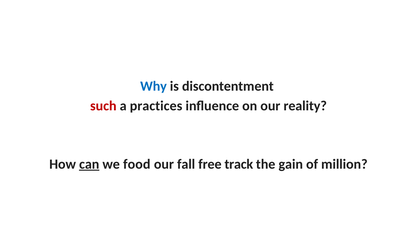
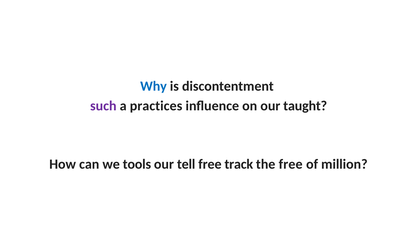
such colour: red -> purple
reality: reality -> taught
can underline: present -> none
food: food -> tools
fall: fall -> tell
the gain: gain -> free
